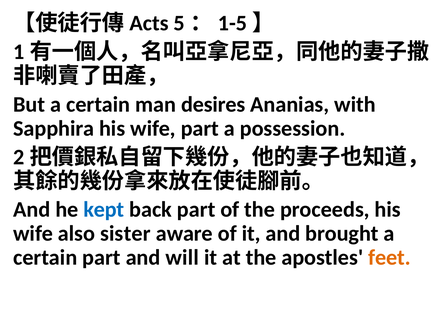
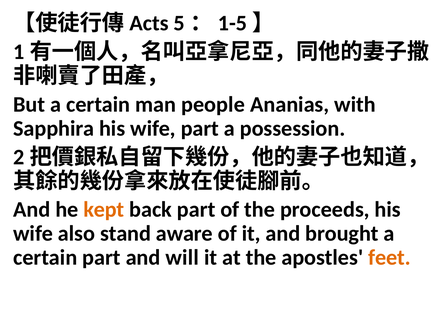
desires: desires -> people
kept colour: blue -> orange
sister: sister -> stand
